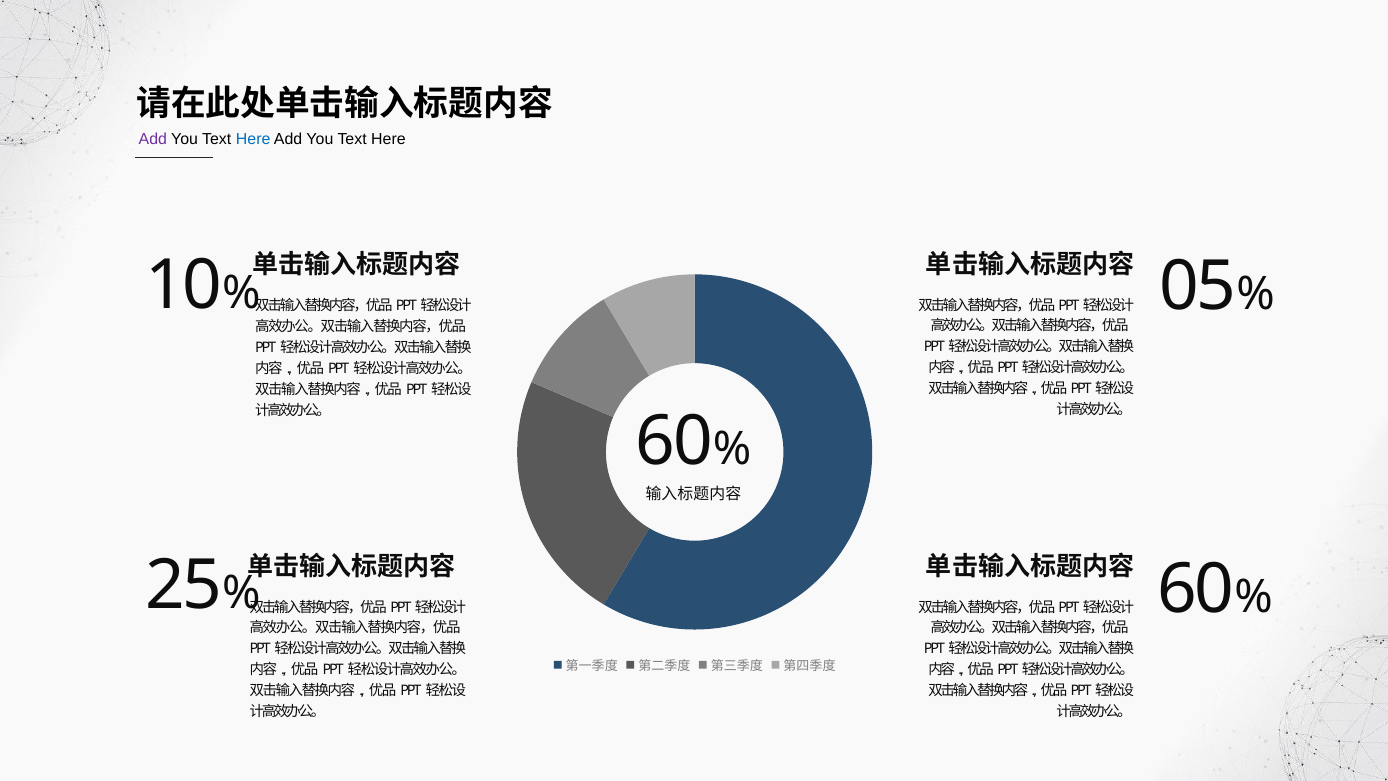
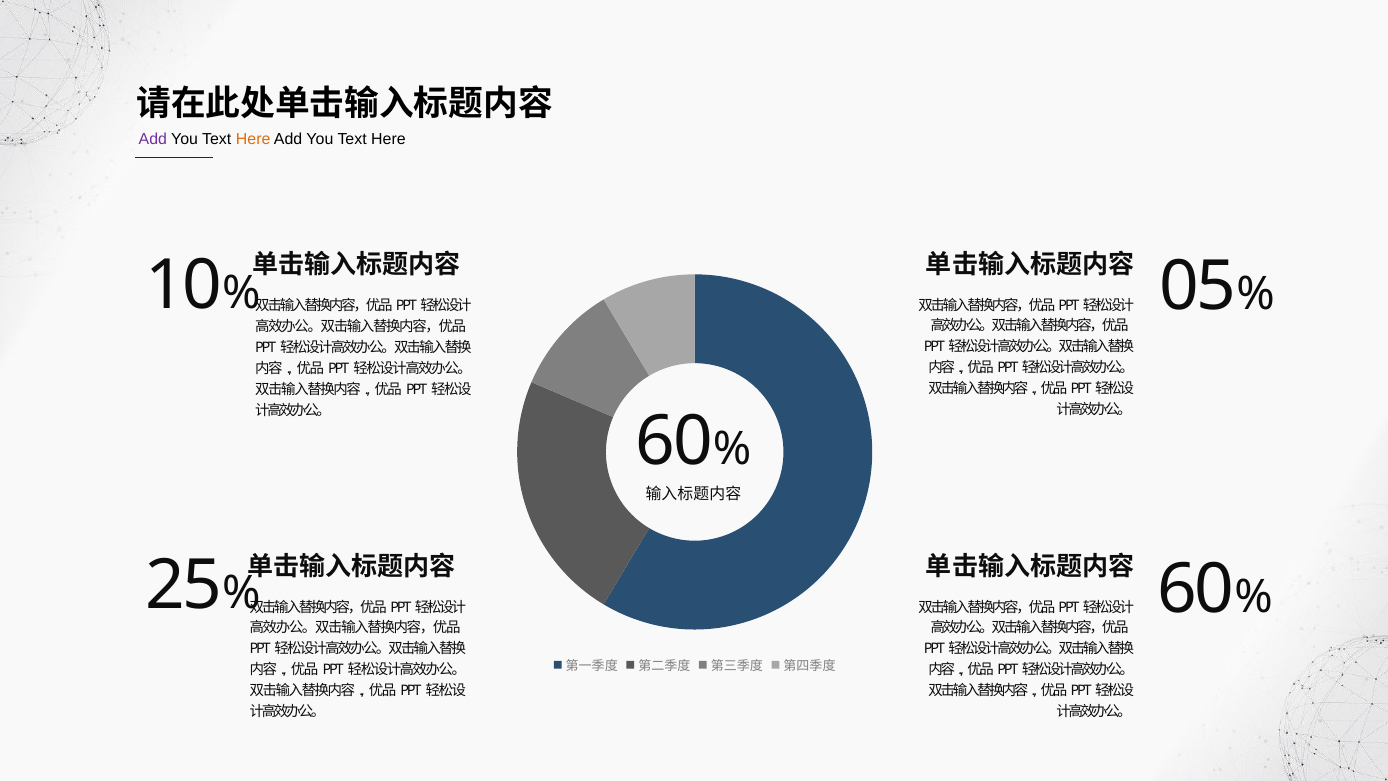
Here at (253, 140) colour: blue -> orange
